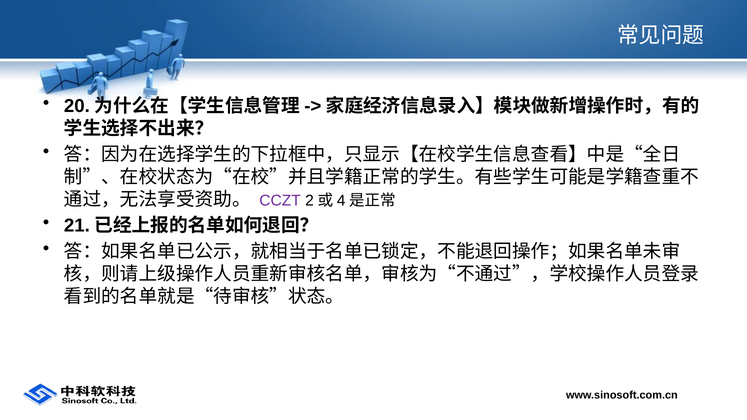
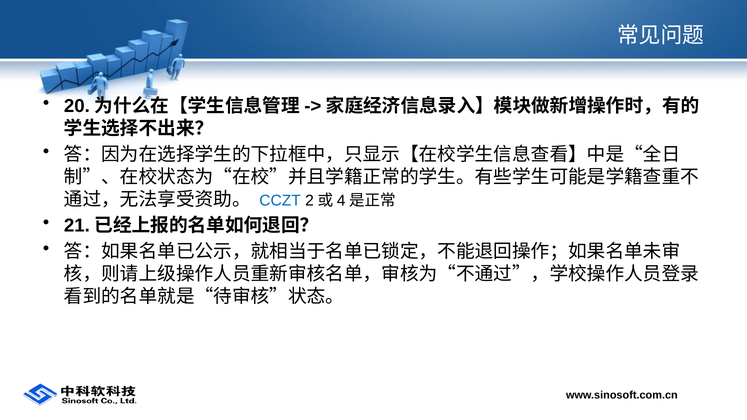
CCZT colour: purple -> blue
